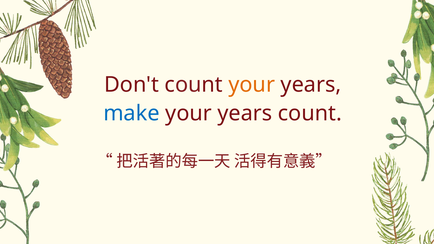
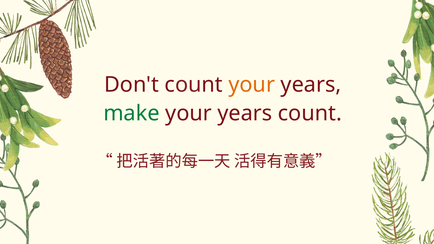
make colour: blue -> green
